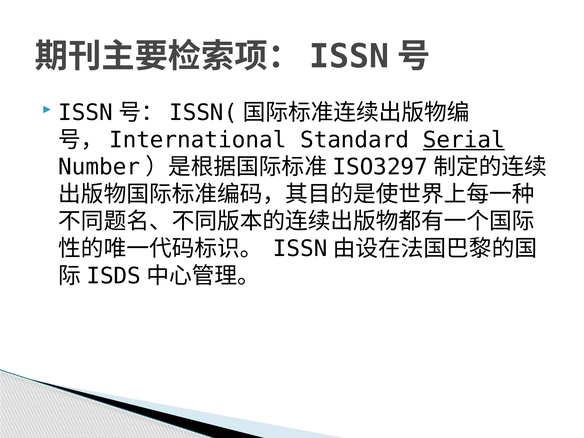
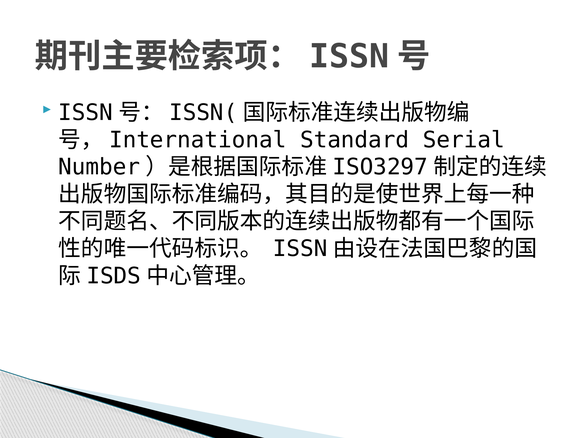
Serial underline: present -> none
